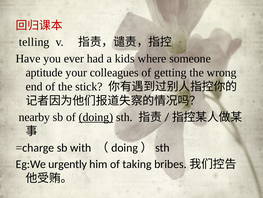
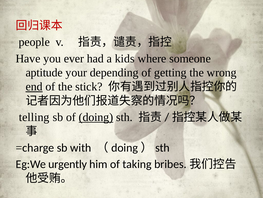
telling: telling -> people
colleagues: colleagues -> depending
end underline: none -> present
nearby: nearby -> telling
